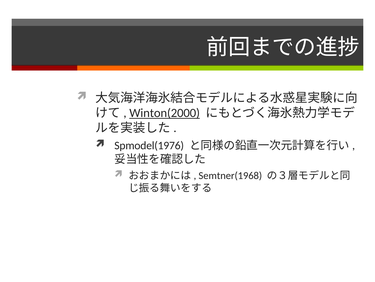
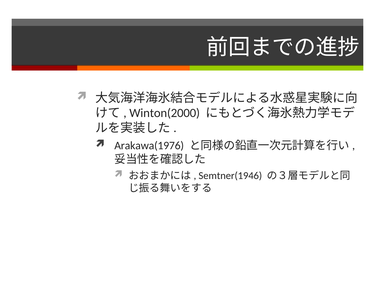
Winton(2000 underline: present -> none
Spmodel(1976: Spmodel(1976 -> Arakawa(1976
Semtner(1968: Semtner(1968 -> Semtner(1946
